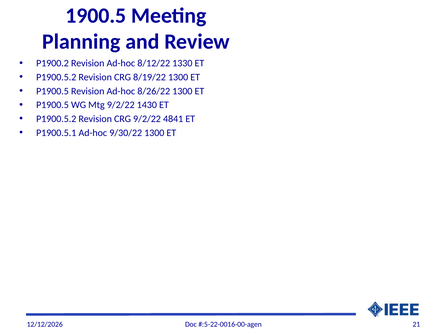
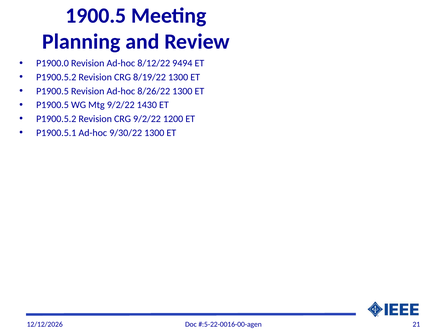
P1900.2: P1900.2 -> P1900.0
1330: 1330 -> 9494
4841: 4841 -> 1200
